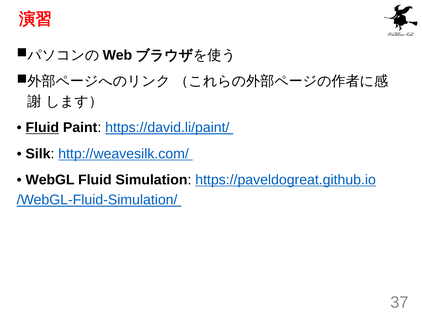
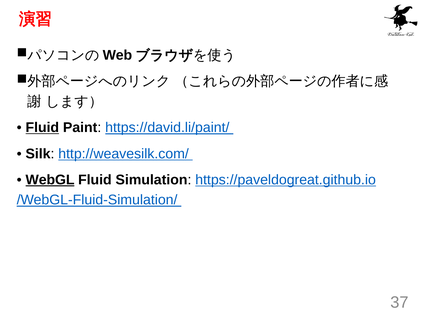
WebGL underline: none -> present
